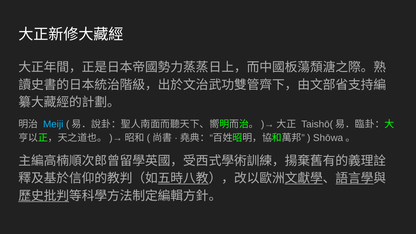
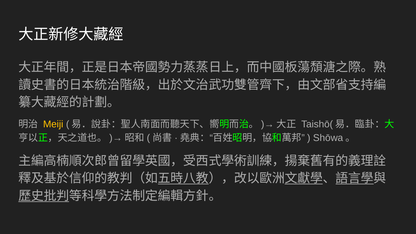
Meiji colour: light blue -> yellow
